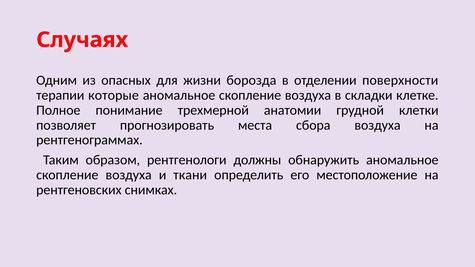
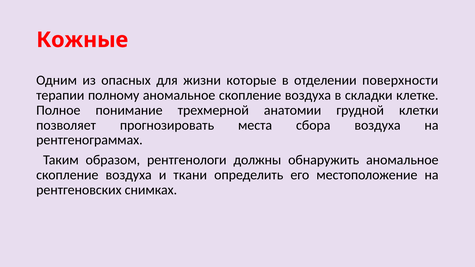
Случаях: Случаях -> Кожные
борозда: борозда -> которые
которые: которые -> полному
